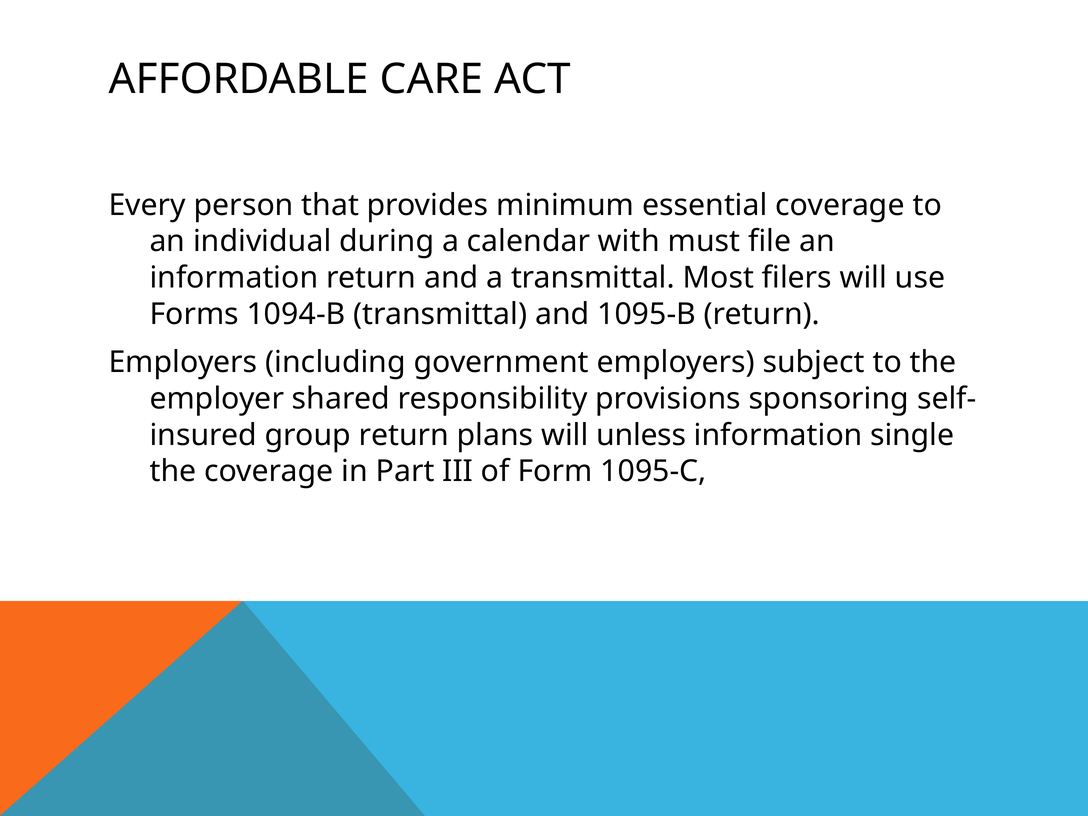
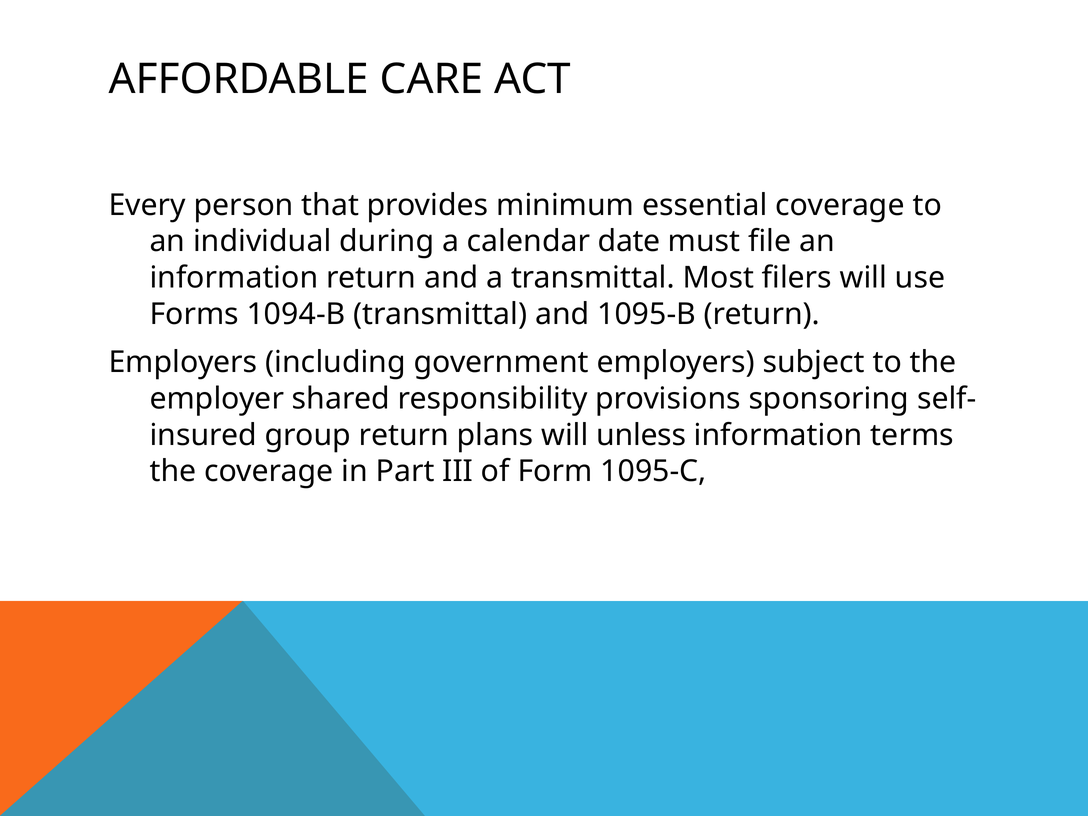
with: with -> date
single: single -> terms
